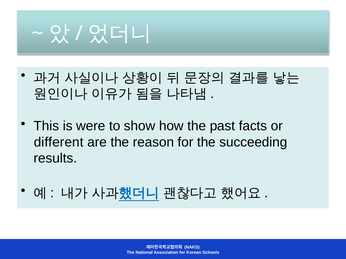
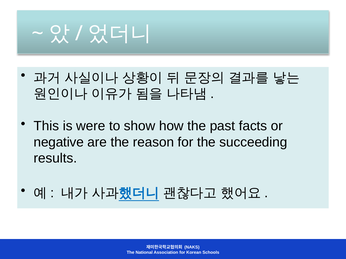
different: different -> negative
